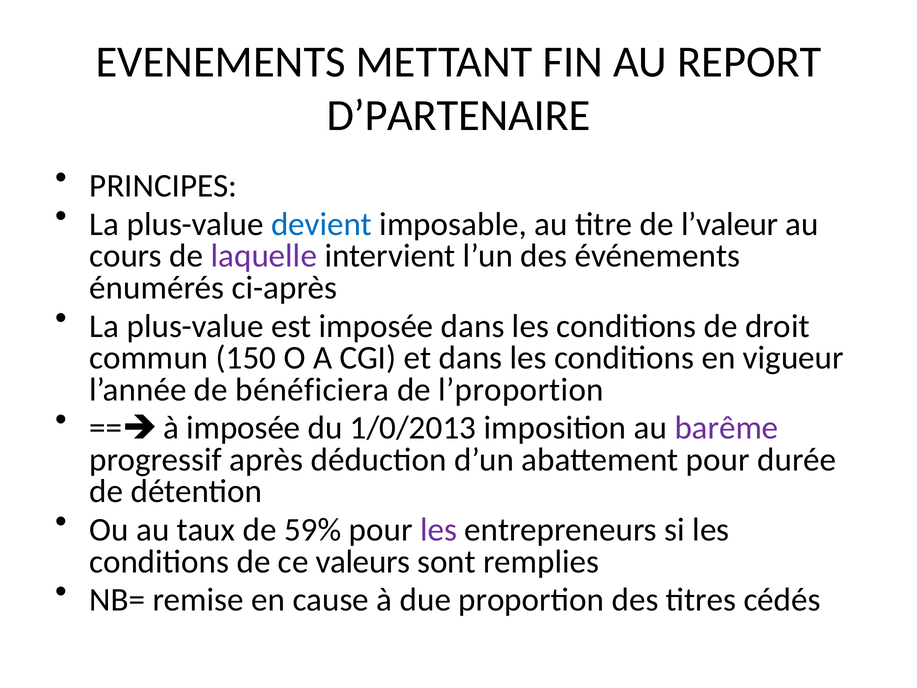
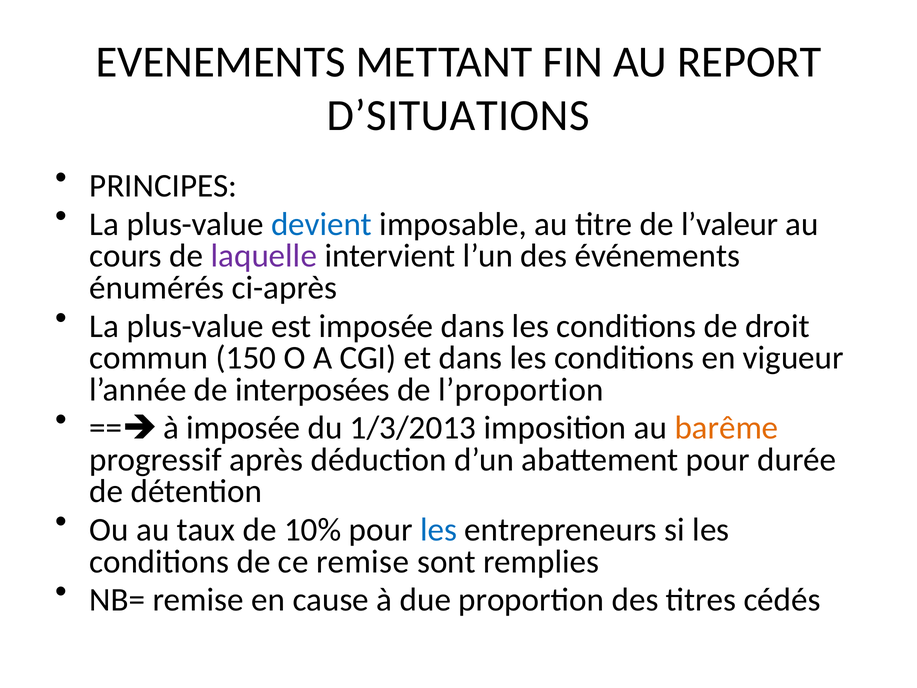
D’PARTENAIRE: D’PARTENAIRE -> D’SITUATIONS
bénéficiera: bénéficiera -> interposées
1/0/2013: 1/0/2013 -> 1/3/2013
barême colour: purple -> orange
59%: 59% -> 10%
les at (439, 530) colour: purple -> blue
ce valeurs: valeurs -> remise
